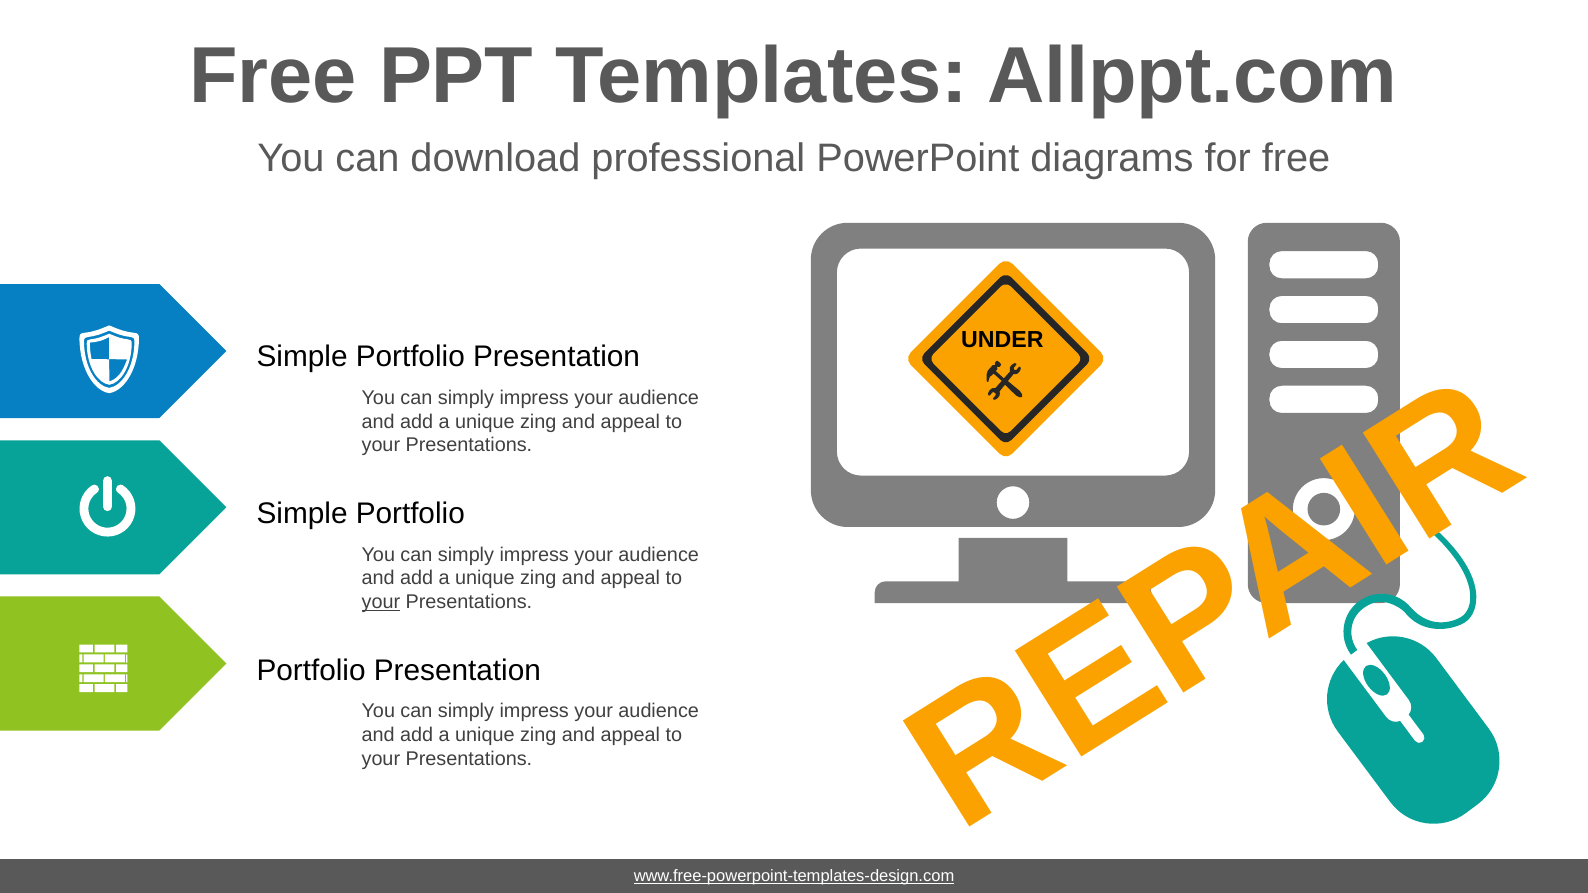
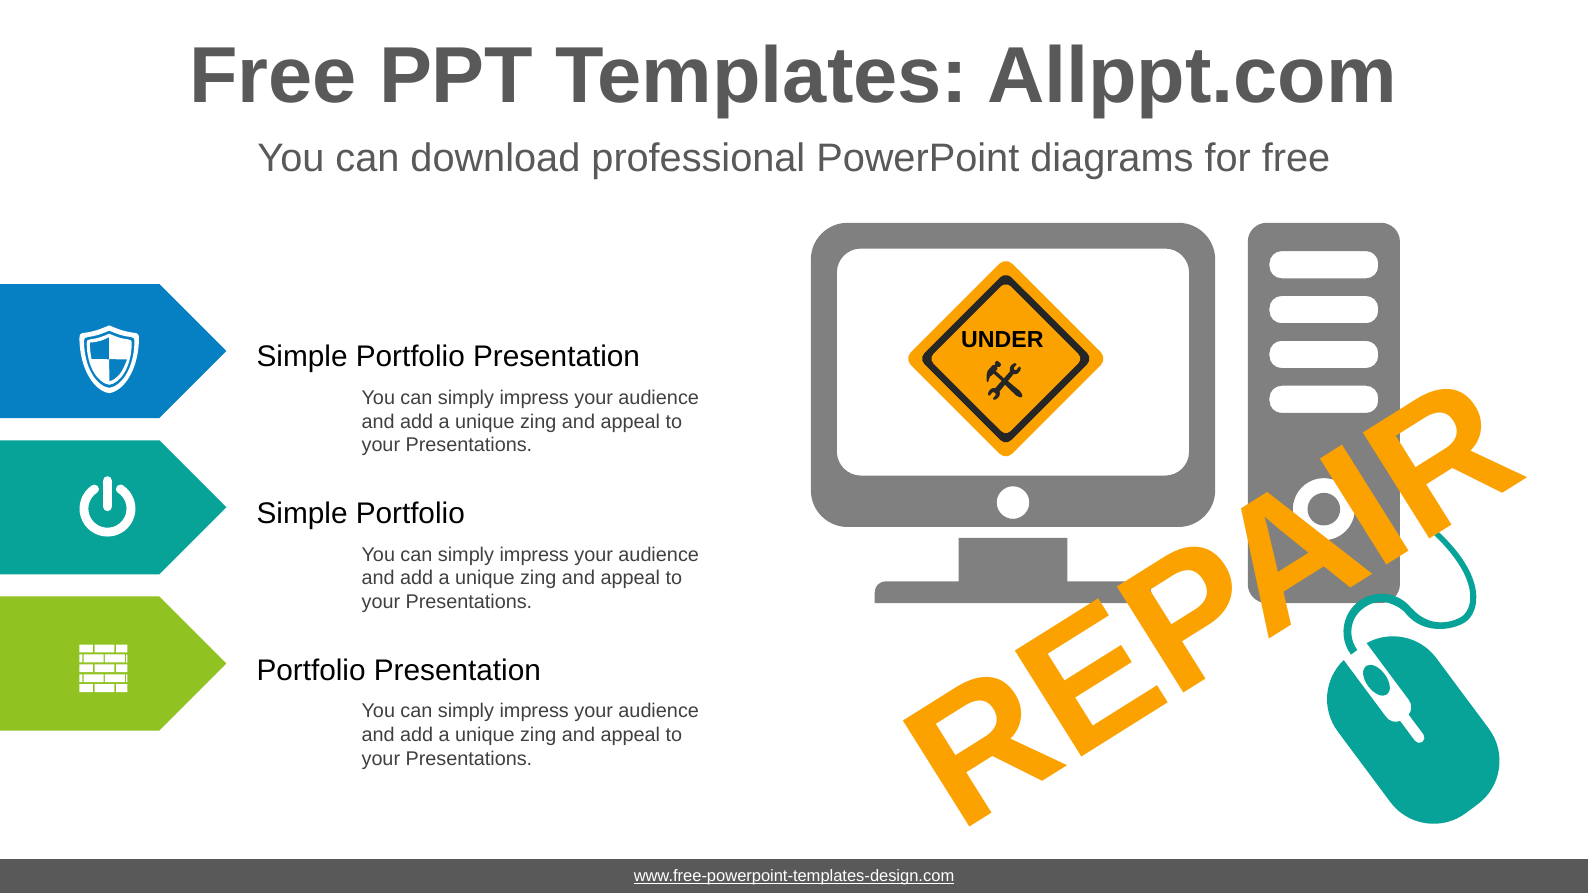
your at (381, 602) underline: present -> none
